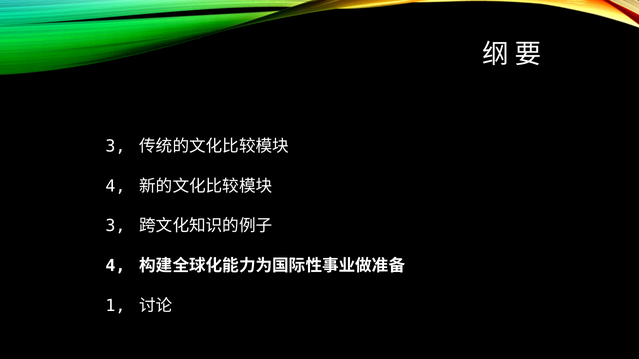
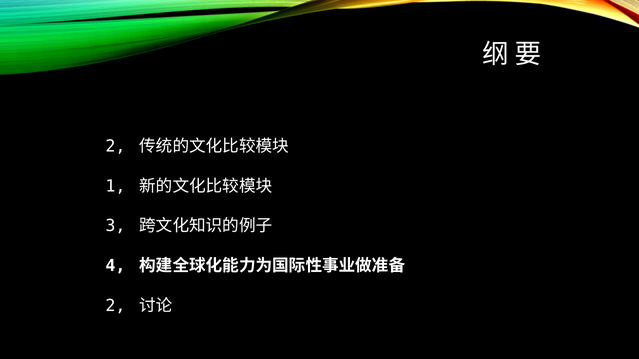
3 at (115, 146): 3 -> 2
4 at (115, 186): 4 -> 1
1 at (115, 306): 1 -> 2
